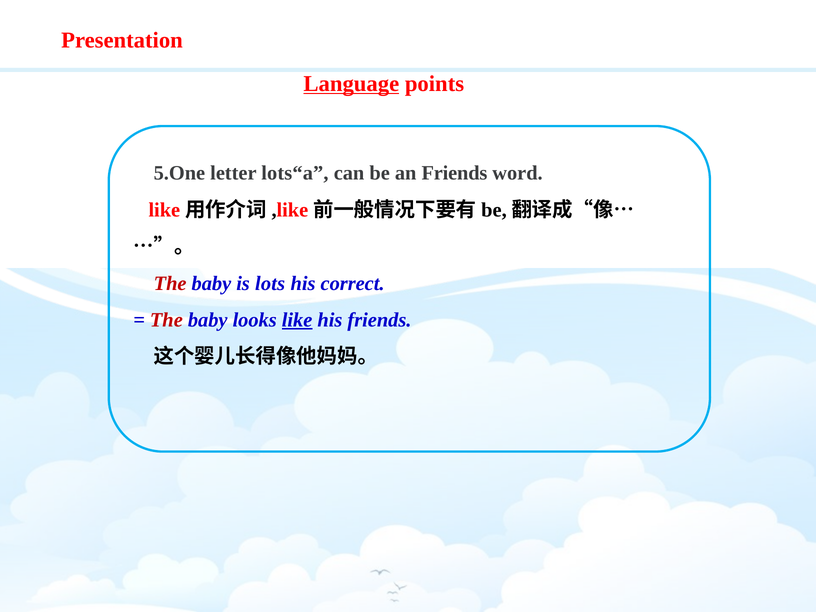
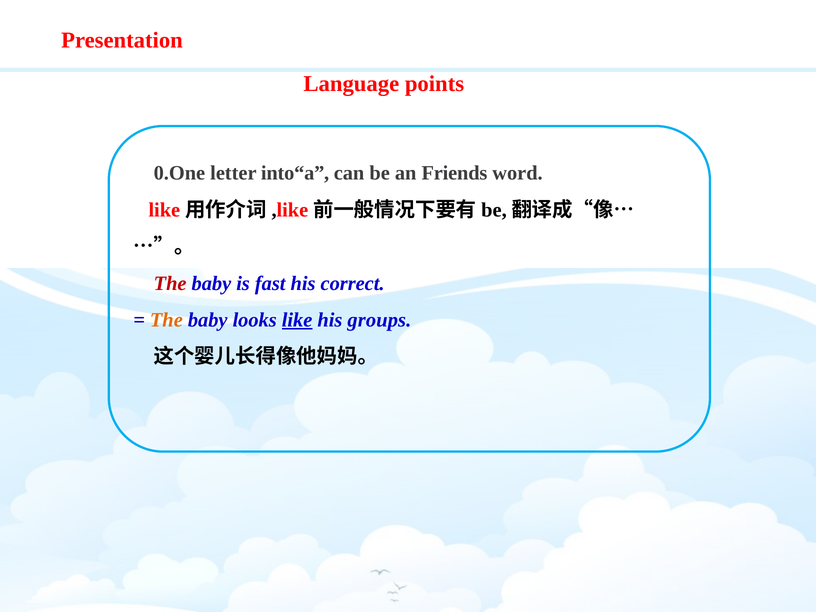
Language underline: present -> none
5.One: 5.One -> 0.One
lots“a: lots“a -> into“a
lots: lots -> fast
The at (166, 320) colour: red -> orange
his friends: friends -> groups
